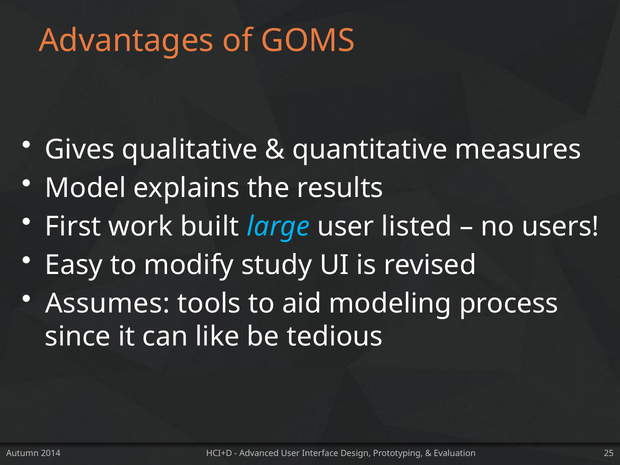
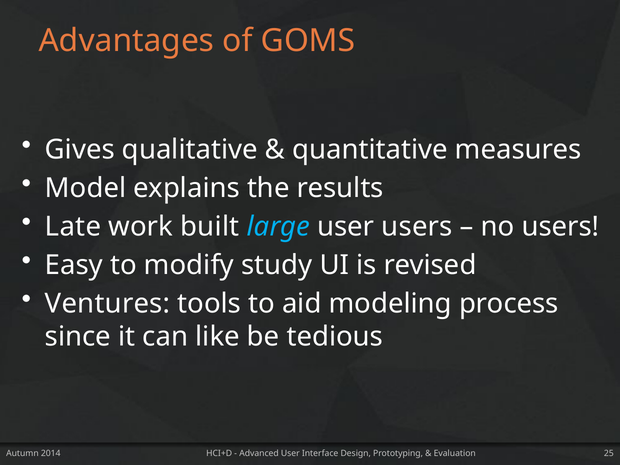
First: First -> Late
user listed: listed -> users
Assumes: Assumes -> Ventures
